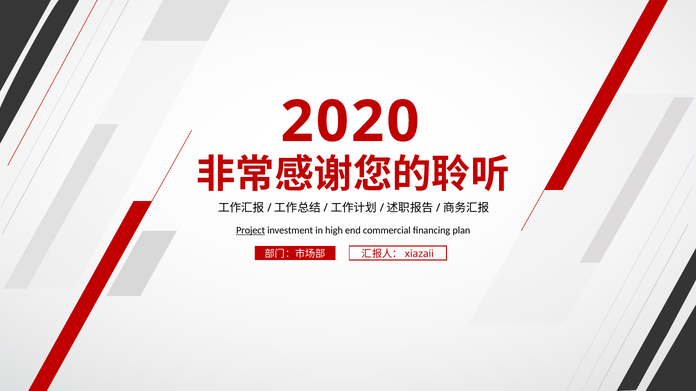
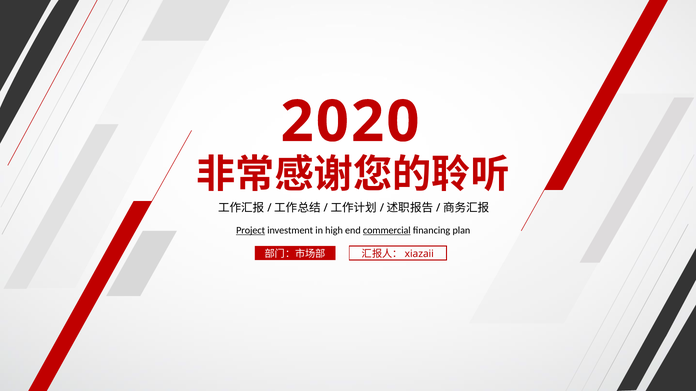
commercial underline: none -> present
